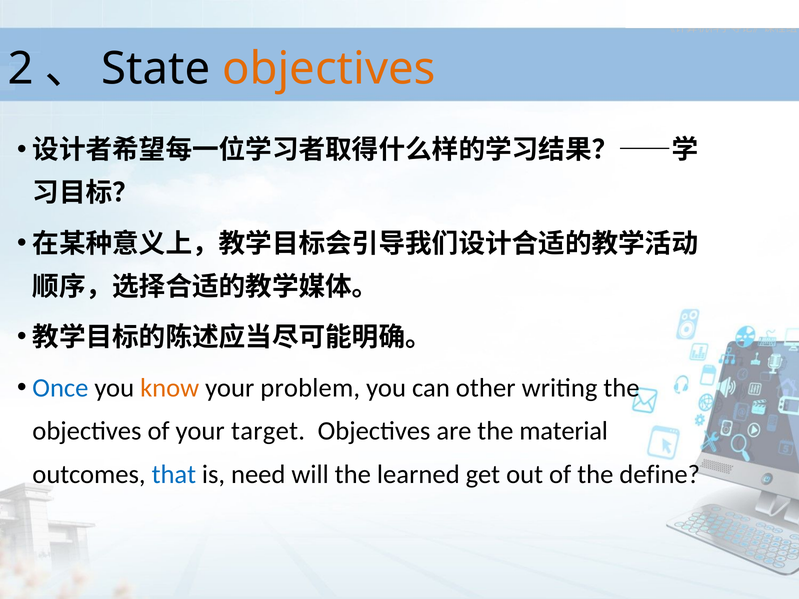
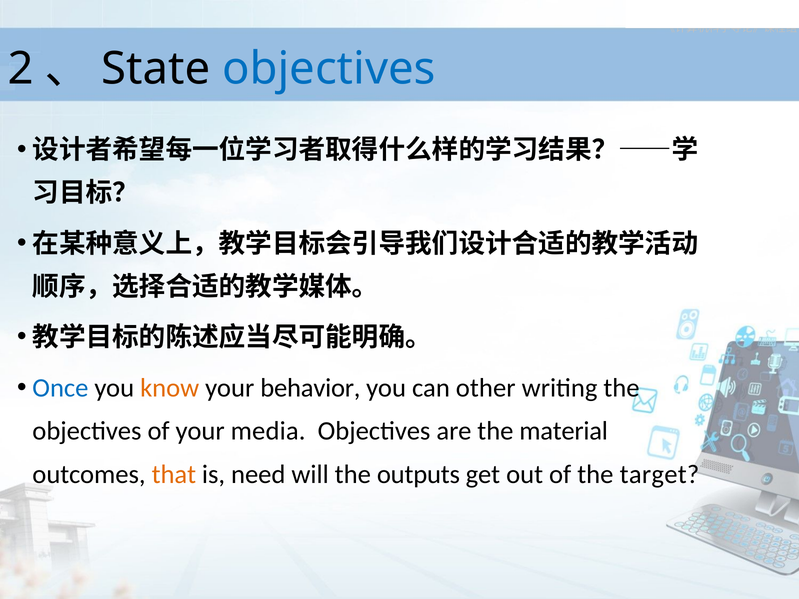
objectives at (329, 69) colour: orange -> blue
problem: problem -> behavior
target: target -> media
that colour: blue -> orange
learned: learned -> outputs
define: define -> target
